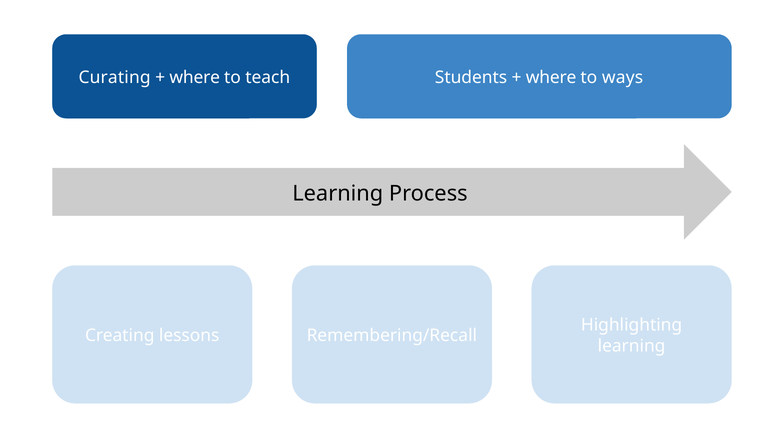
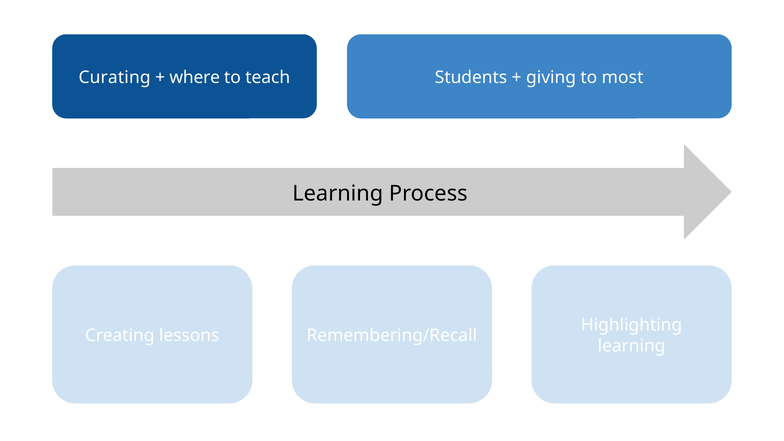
where at (551, 78): where -> giving
ways: ways -> most
